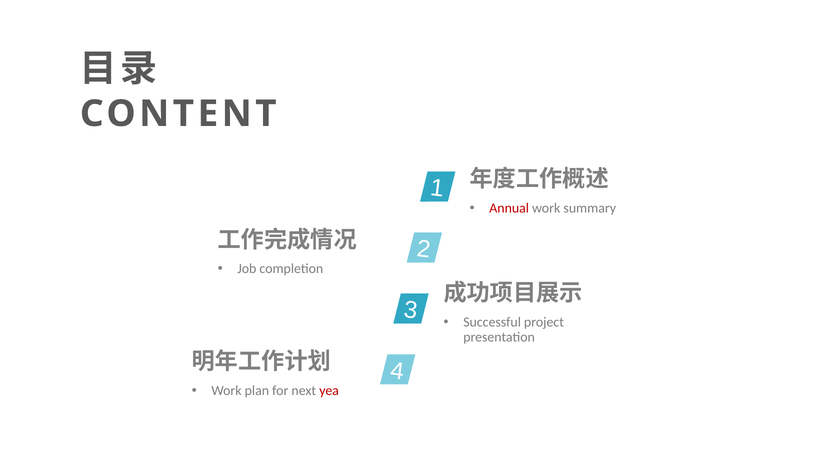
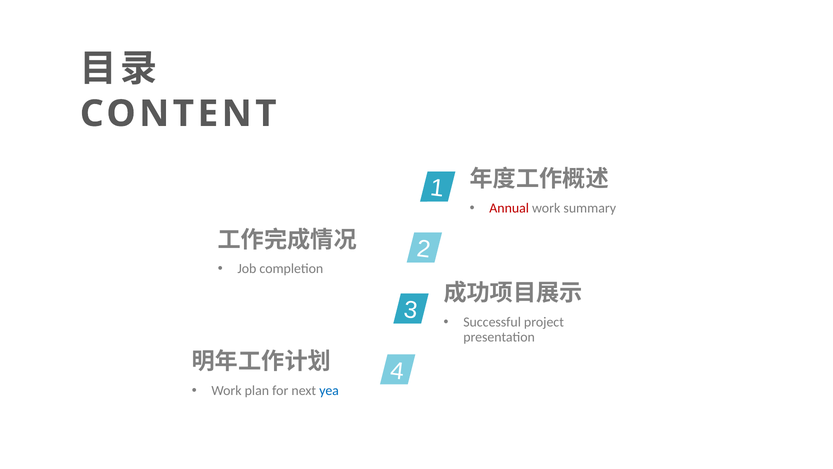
yea colour: red -> blue
